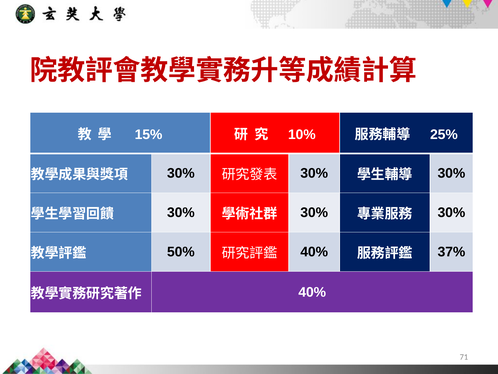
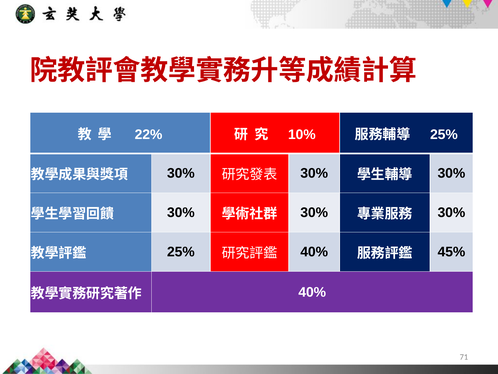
15%: 15% -> 22%
50% at (181, 252): 50% -> 25%
37%: 37% -> 45%
